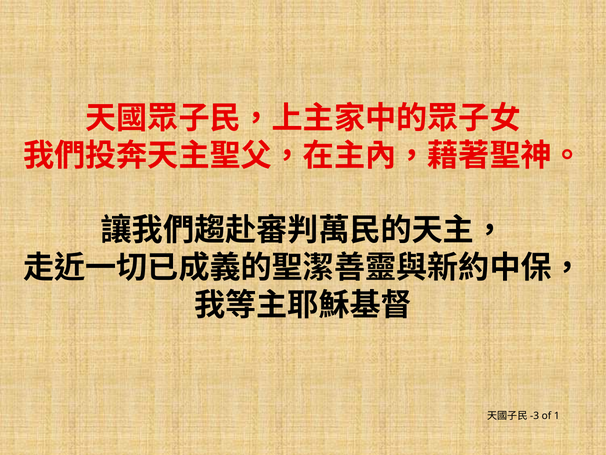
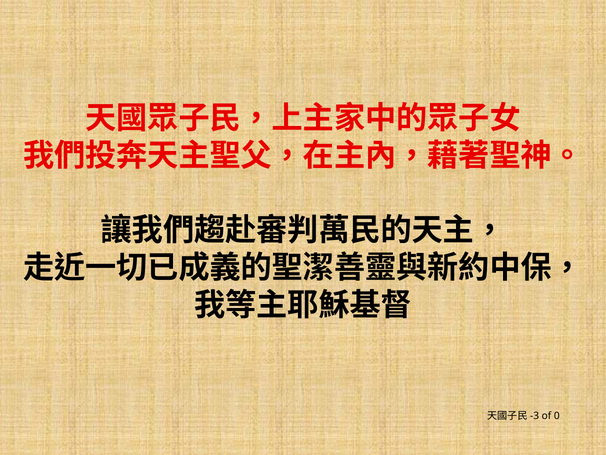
1: 1 -> 0
